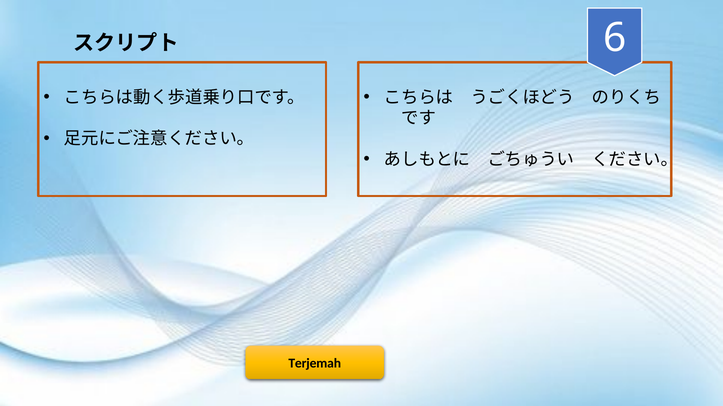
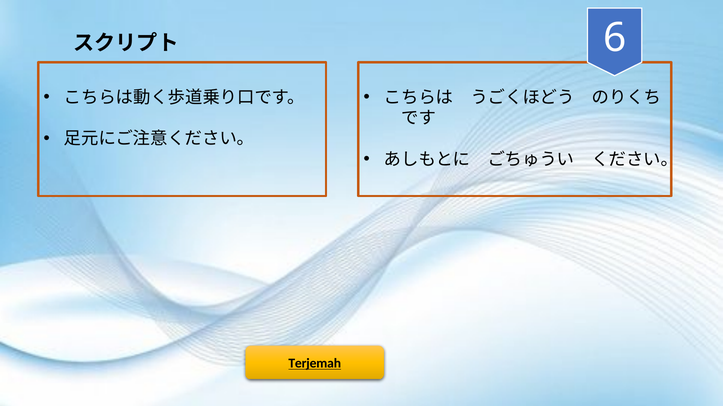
Terjemah underline: none -> present
